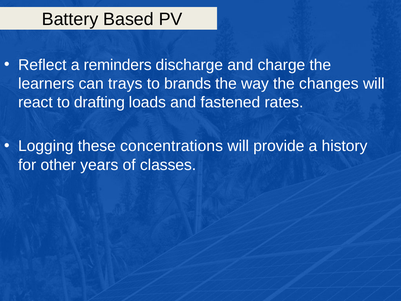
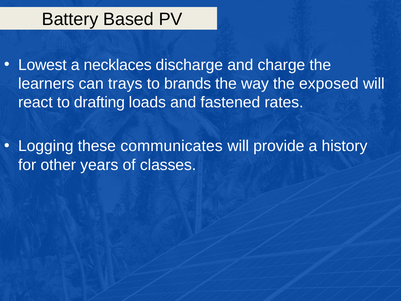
Reflect: Reflect -> Lowest
reminders: reminders -> necklaces
changes: changes -> exposed
concentrations: concentrations -> communicates
